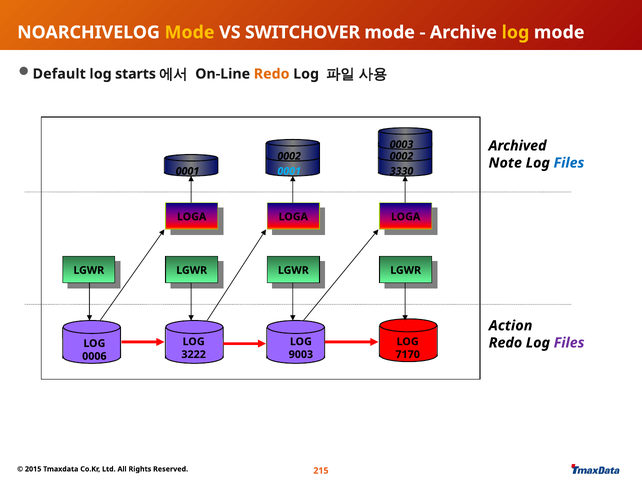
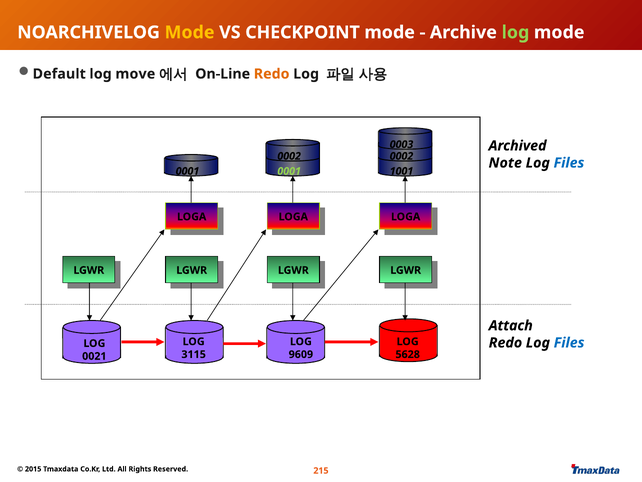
SWITCHOVER: SWITCHOVER -> CHECKPOINT
log at (515, 32) colour: yellow -> light green
starts: starts -> move
0001 at (289, 171) colour: light blue -> light green
3330: 3330 -> 1001
Action: Action -> Attach
Files at (569, 342) colour: purple -> blue
3222: 3222 -> 3115
9003: 9003 -> 9609
7170: 7170 -> 5628
0006: 0006 -> 0021
